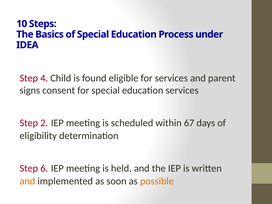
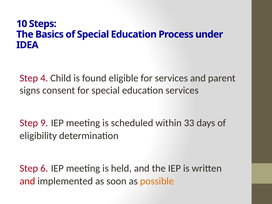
2: 2 -> 9
67: 67 -> 33
and at (27, 181) colour: orange -> red
